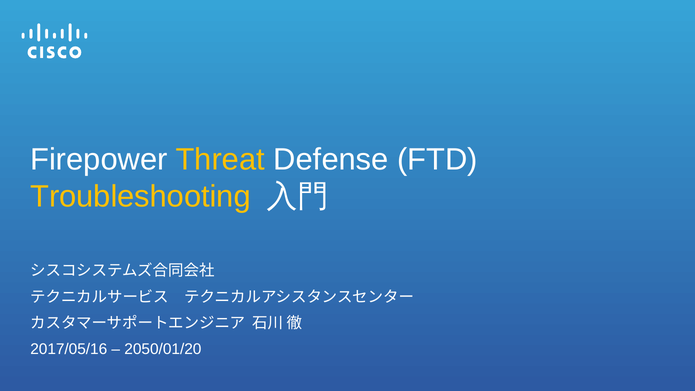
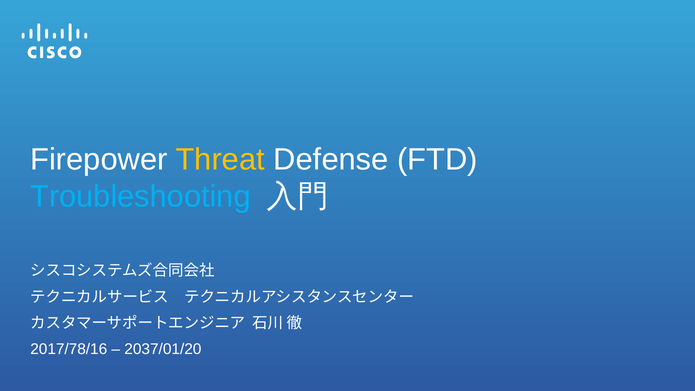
Troubleshooting colour: yellow -> light blue
2017/05/16: 2017/05/16 -> 2017/78/16
2050/01/20: 2050/01/20 -> 2037/01/20
